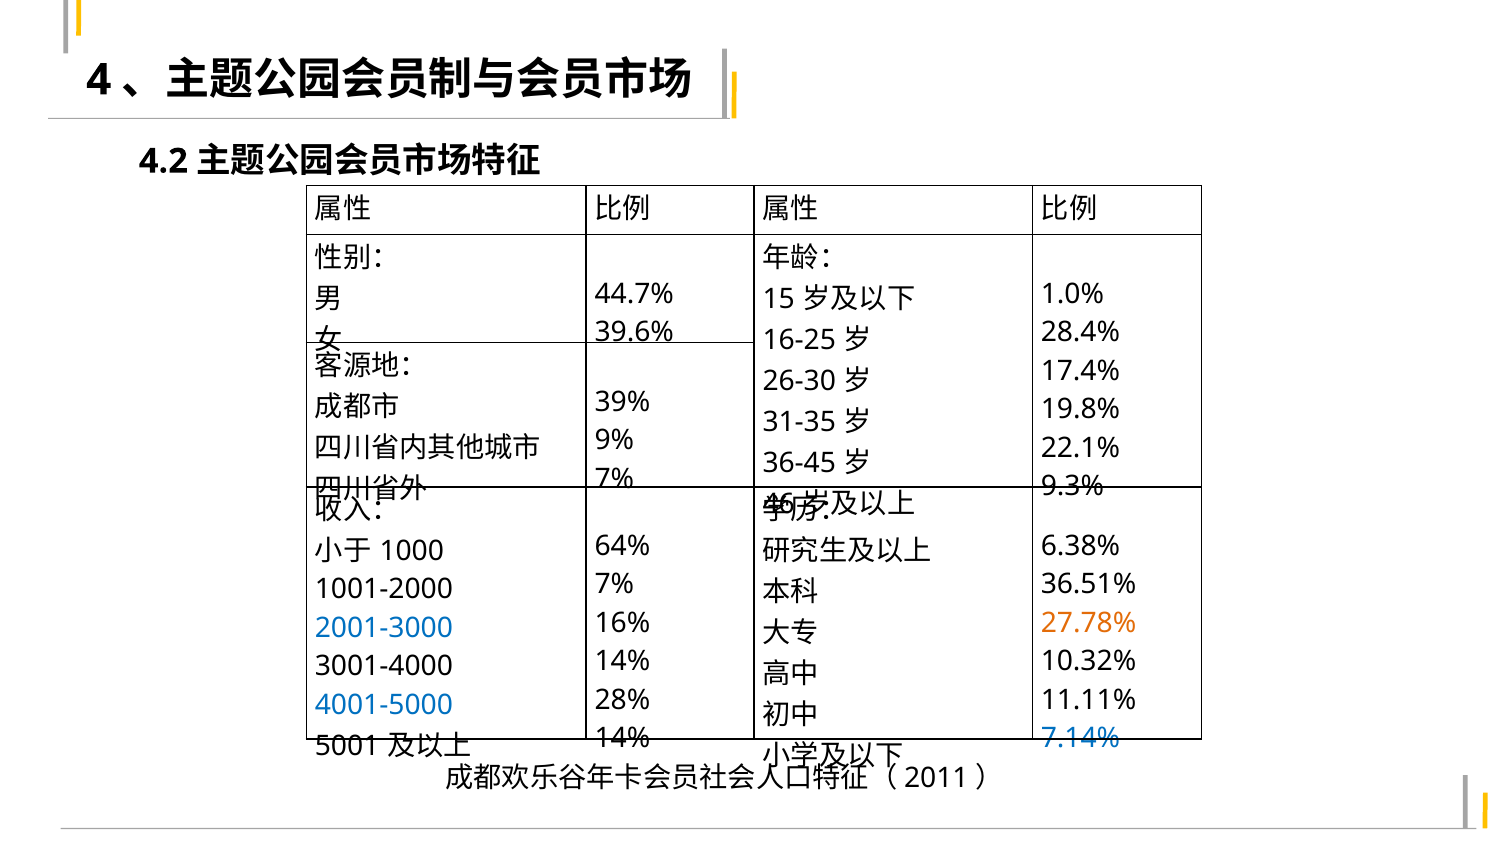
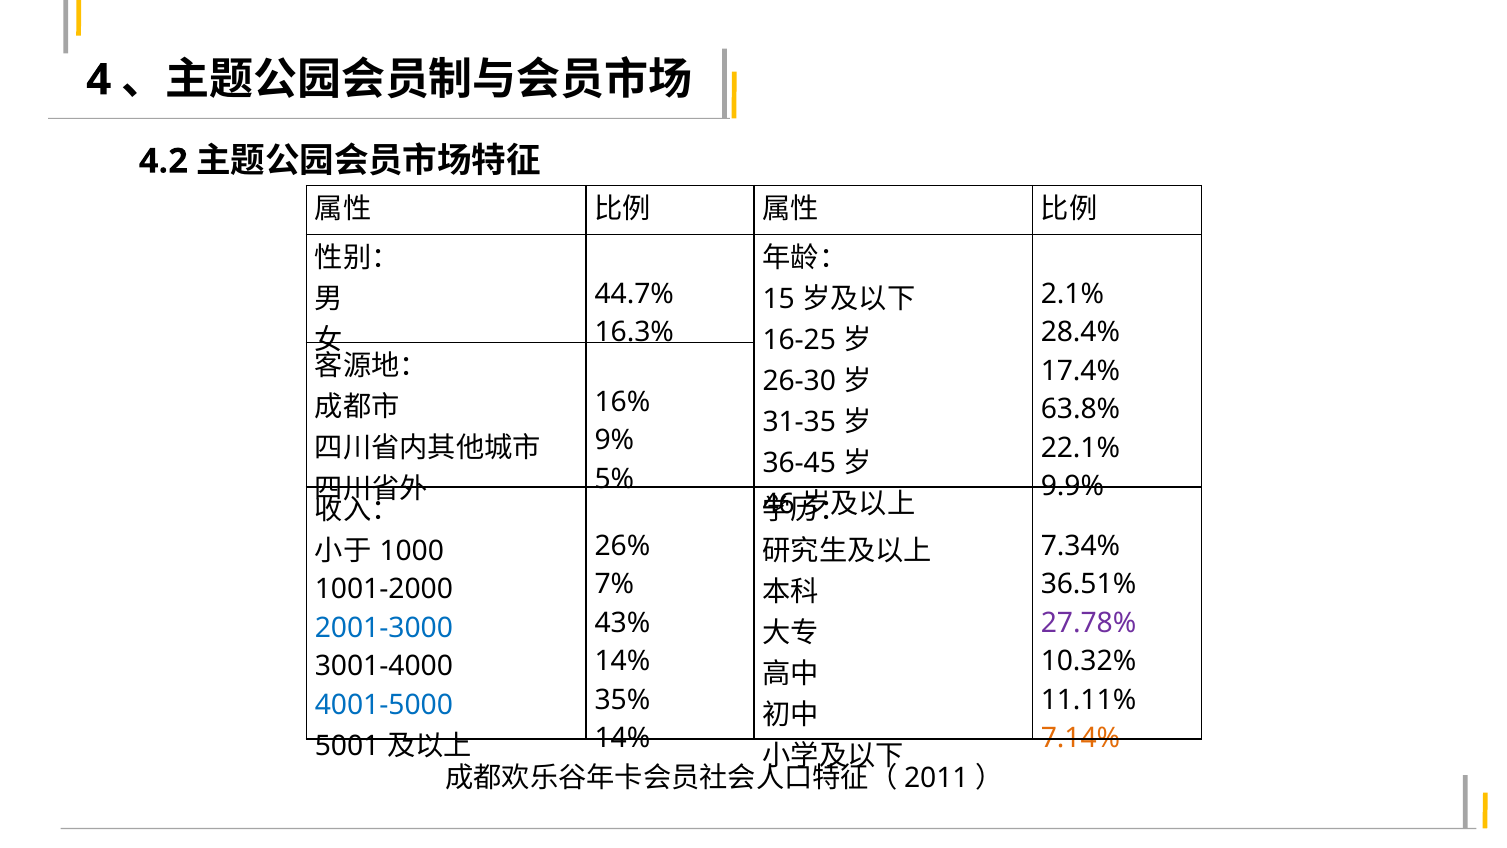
1.0%: 1.0% -> 2.1%
39.6%: 39.6% -> 16.3%
39%: 39% -> 16%
19.8%: 19.8% -> 63.8%
7% at (614, 479): 7% -> 5%
9.3%: 9.3% -> 9.9%
64%: 64% -> 26%
6.38%: 6.38% -> 7.34%
16%: 16% -> 43%
27.78% colour: orange -> purple
28%: 28% -> 35%
7.14% colour: blue -> orange
